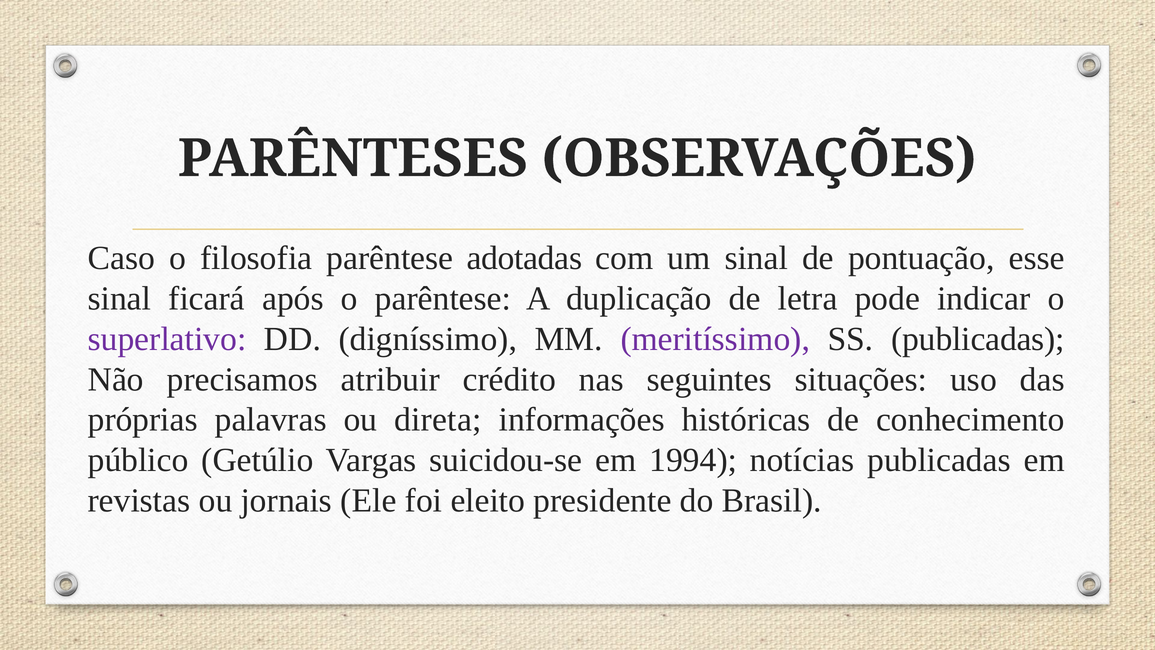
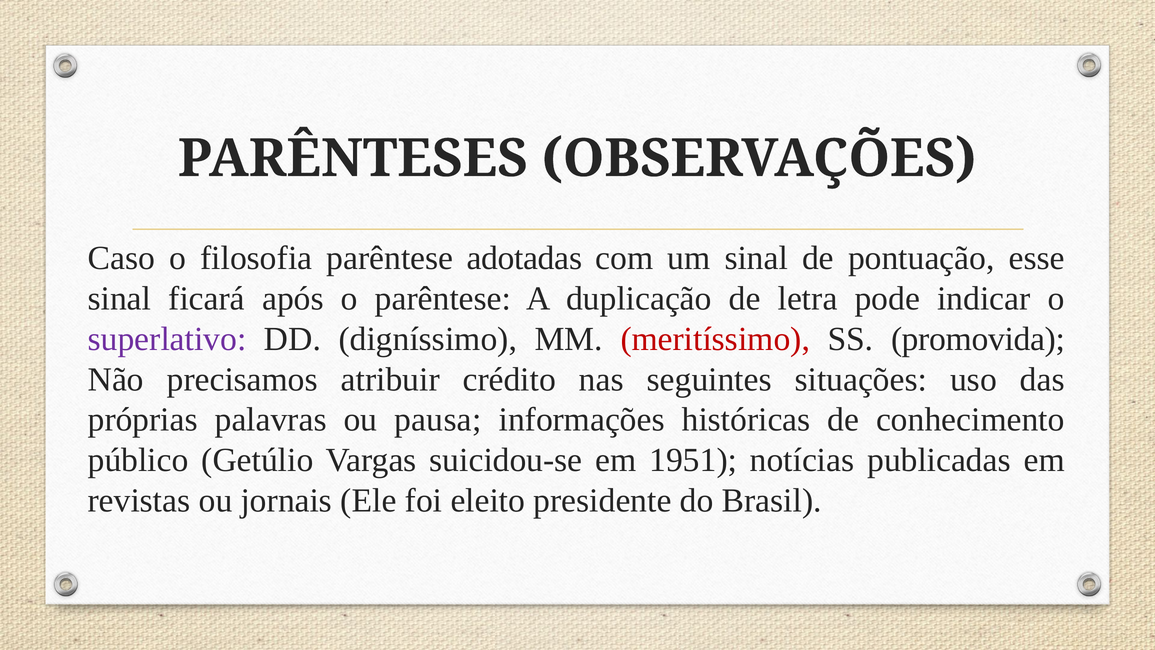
meritíssimo colour: purple -> red
SS publicadas: publicadas -> promovida
direta: direta -> pausa
1994: 1994 -> 1951
